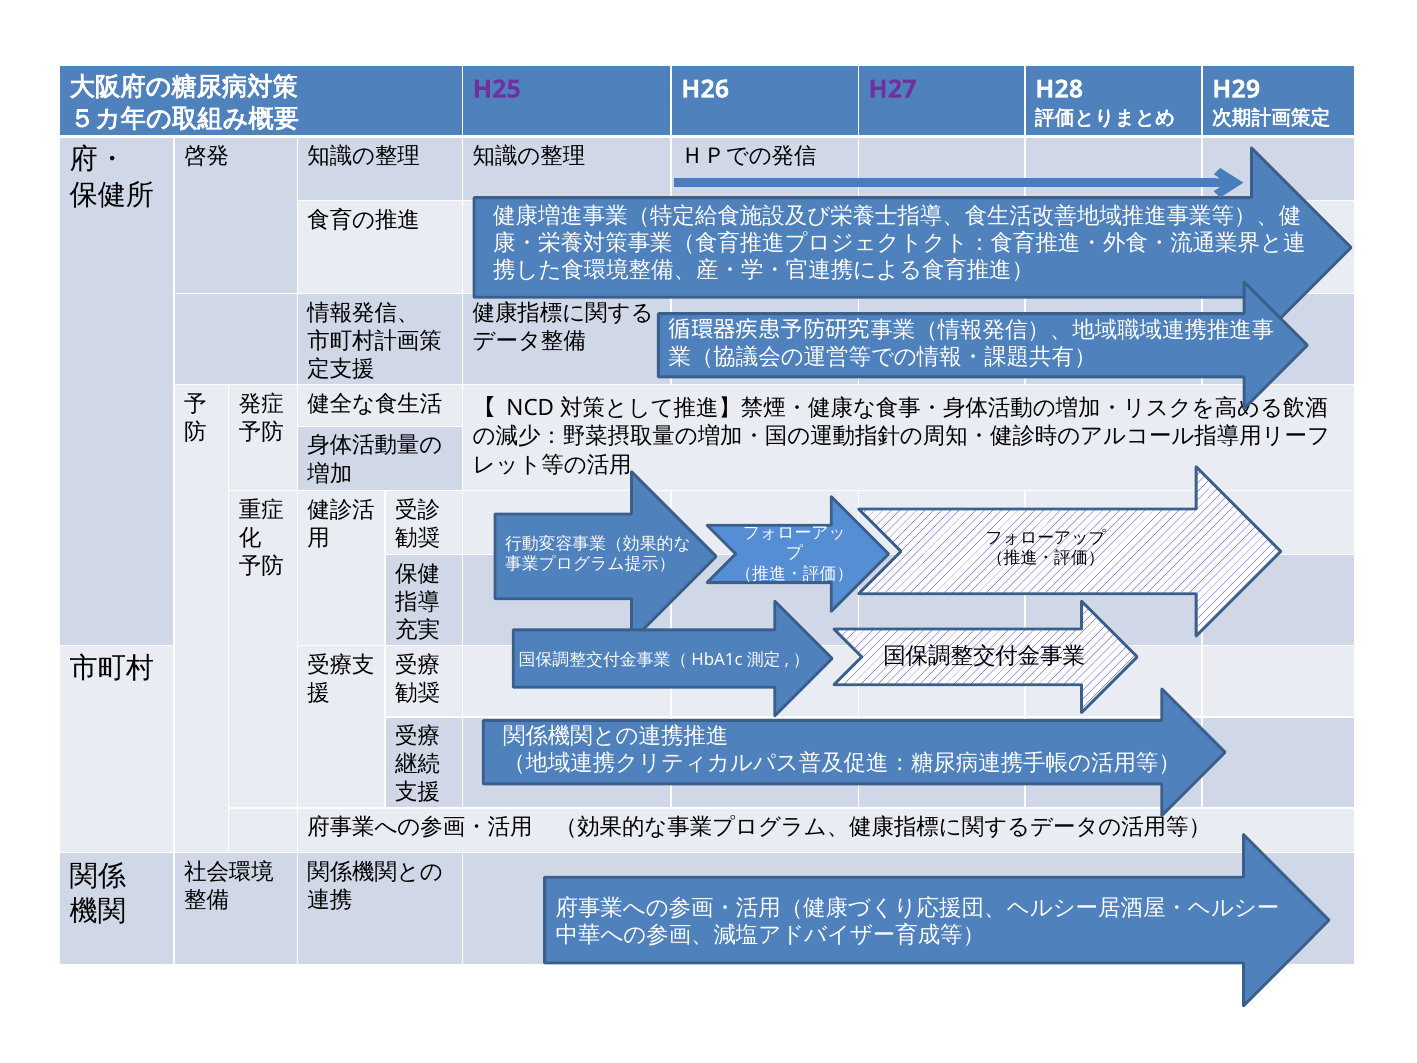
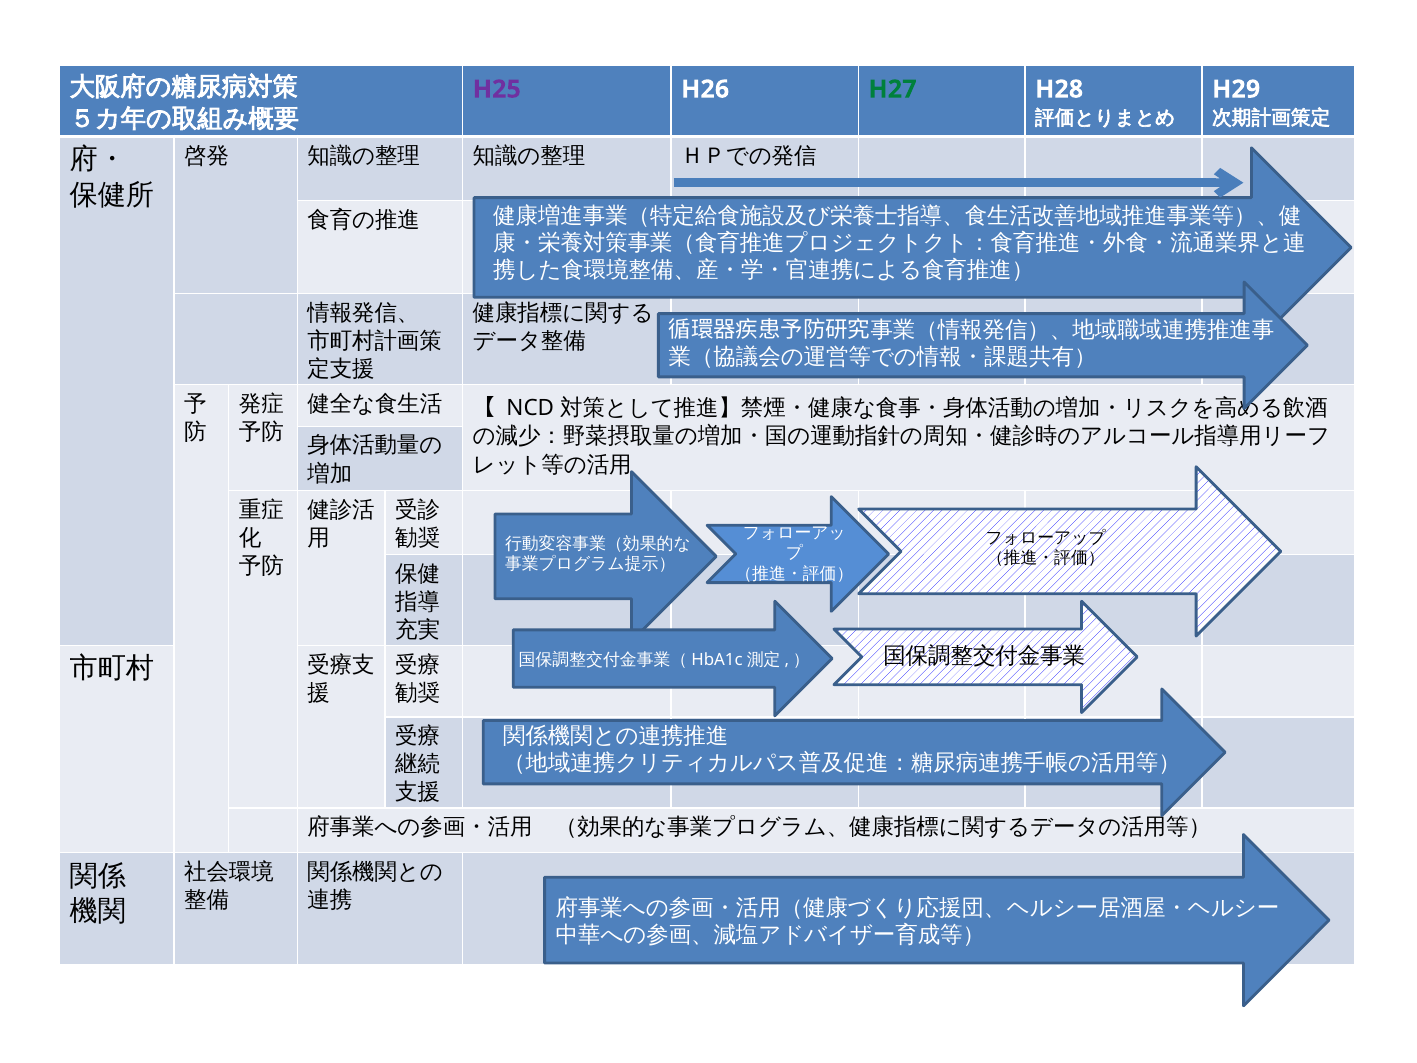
H27 colour: purple -> green
